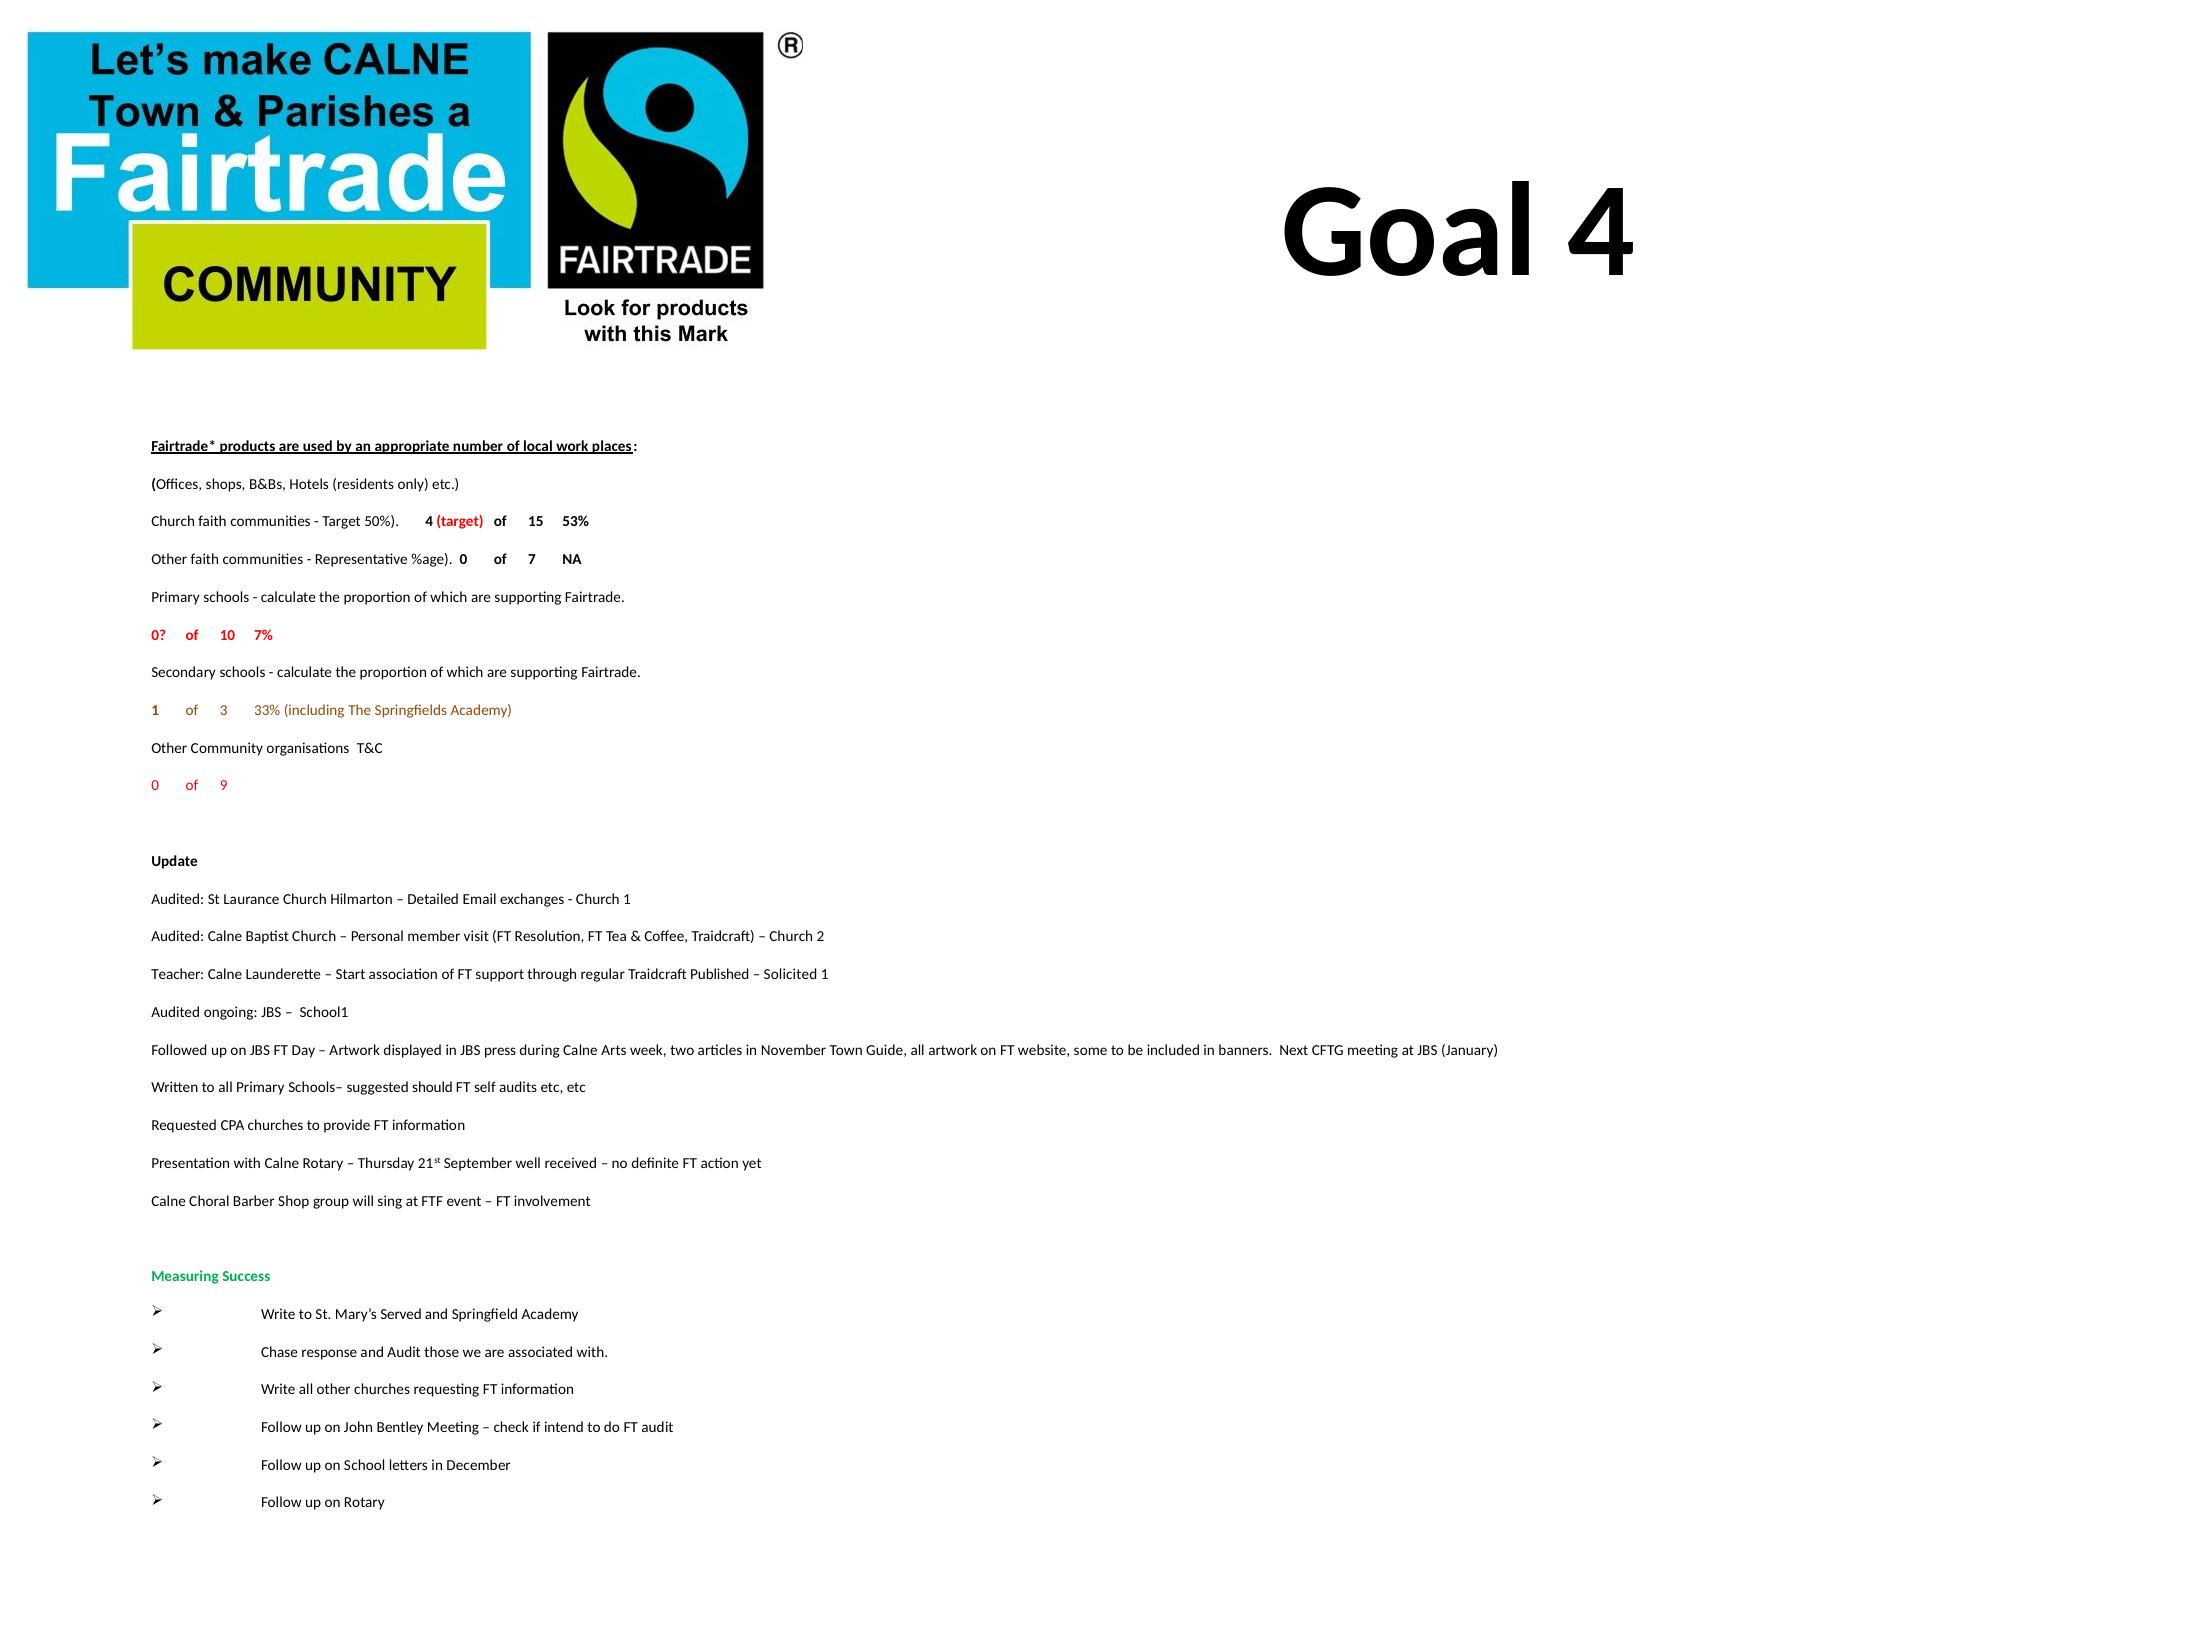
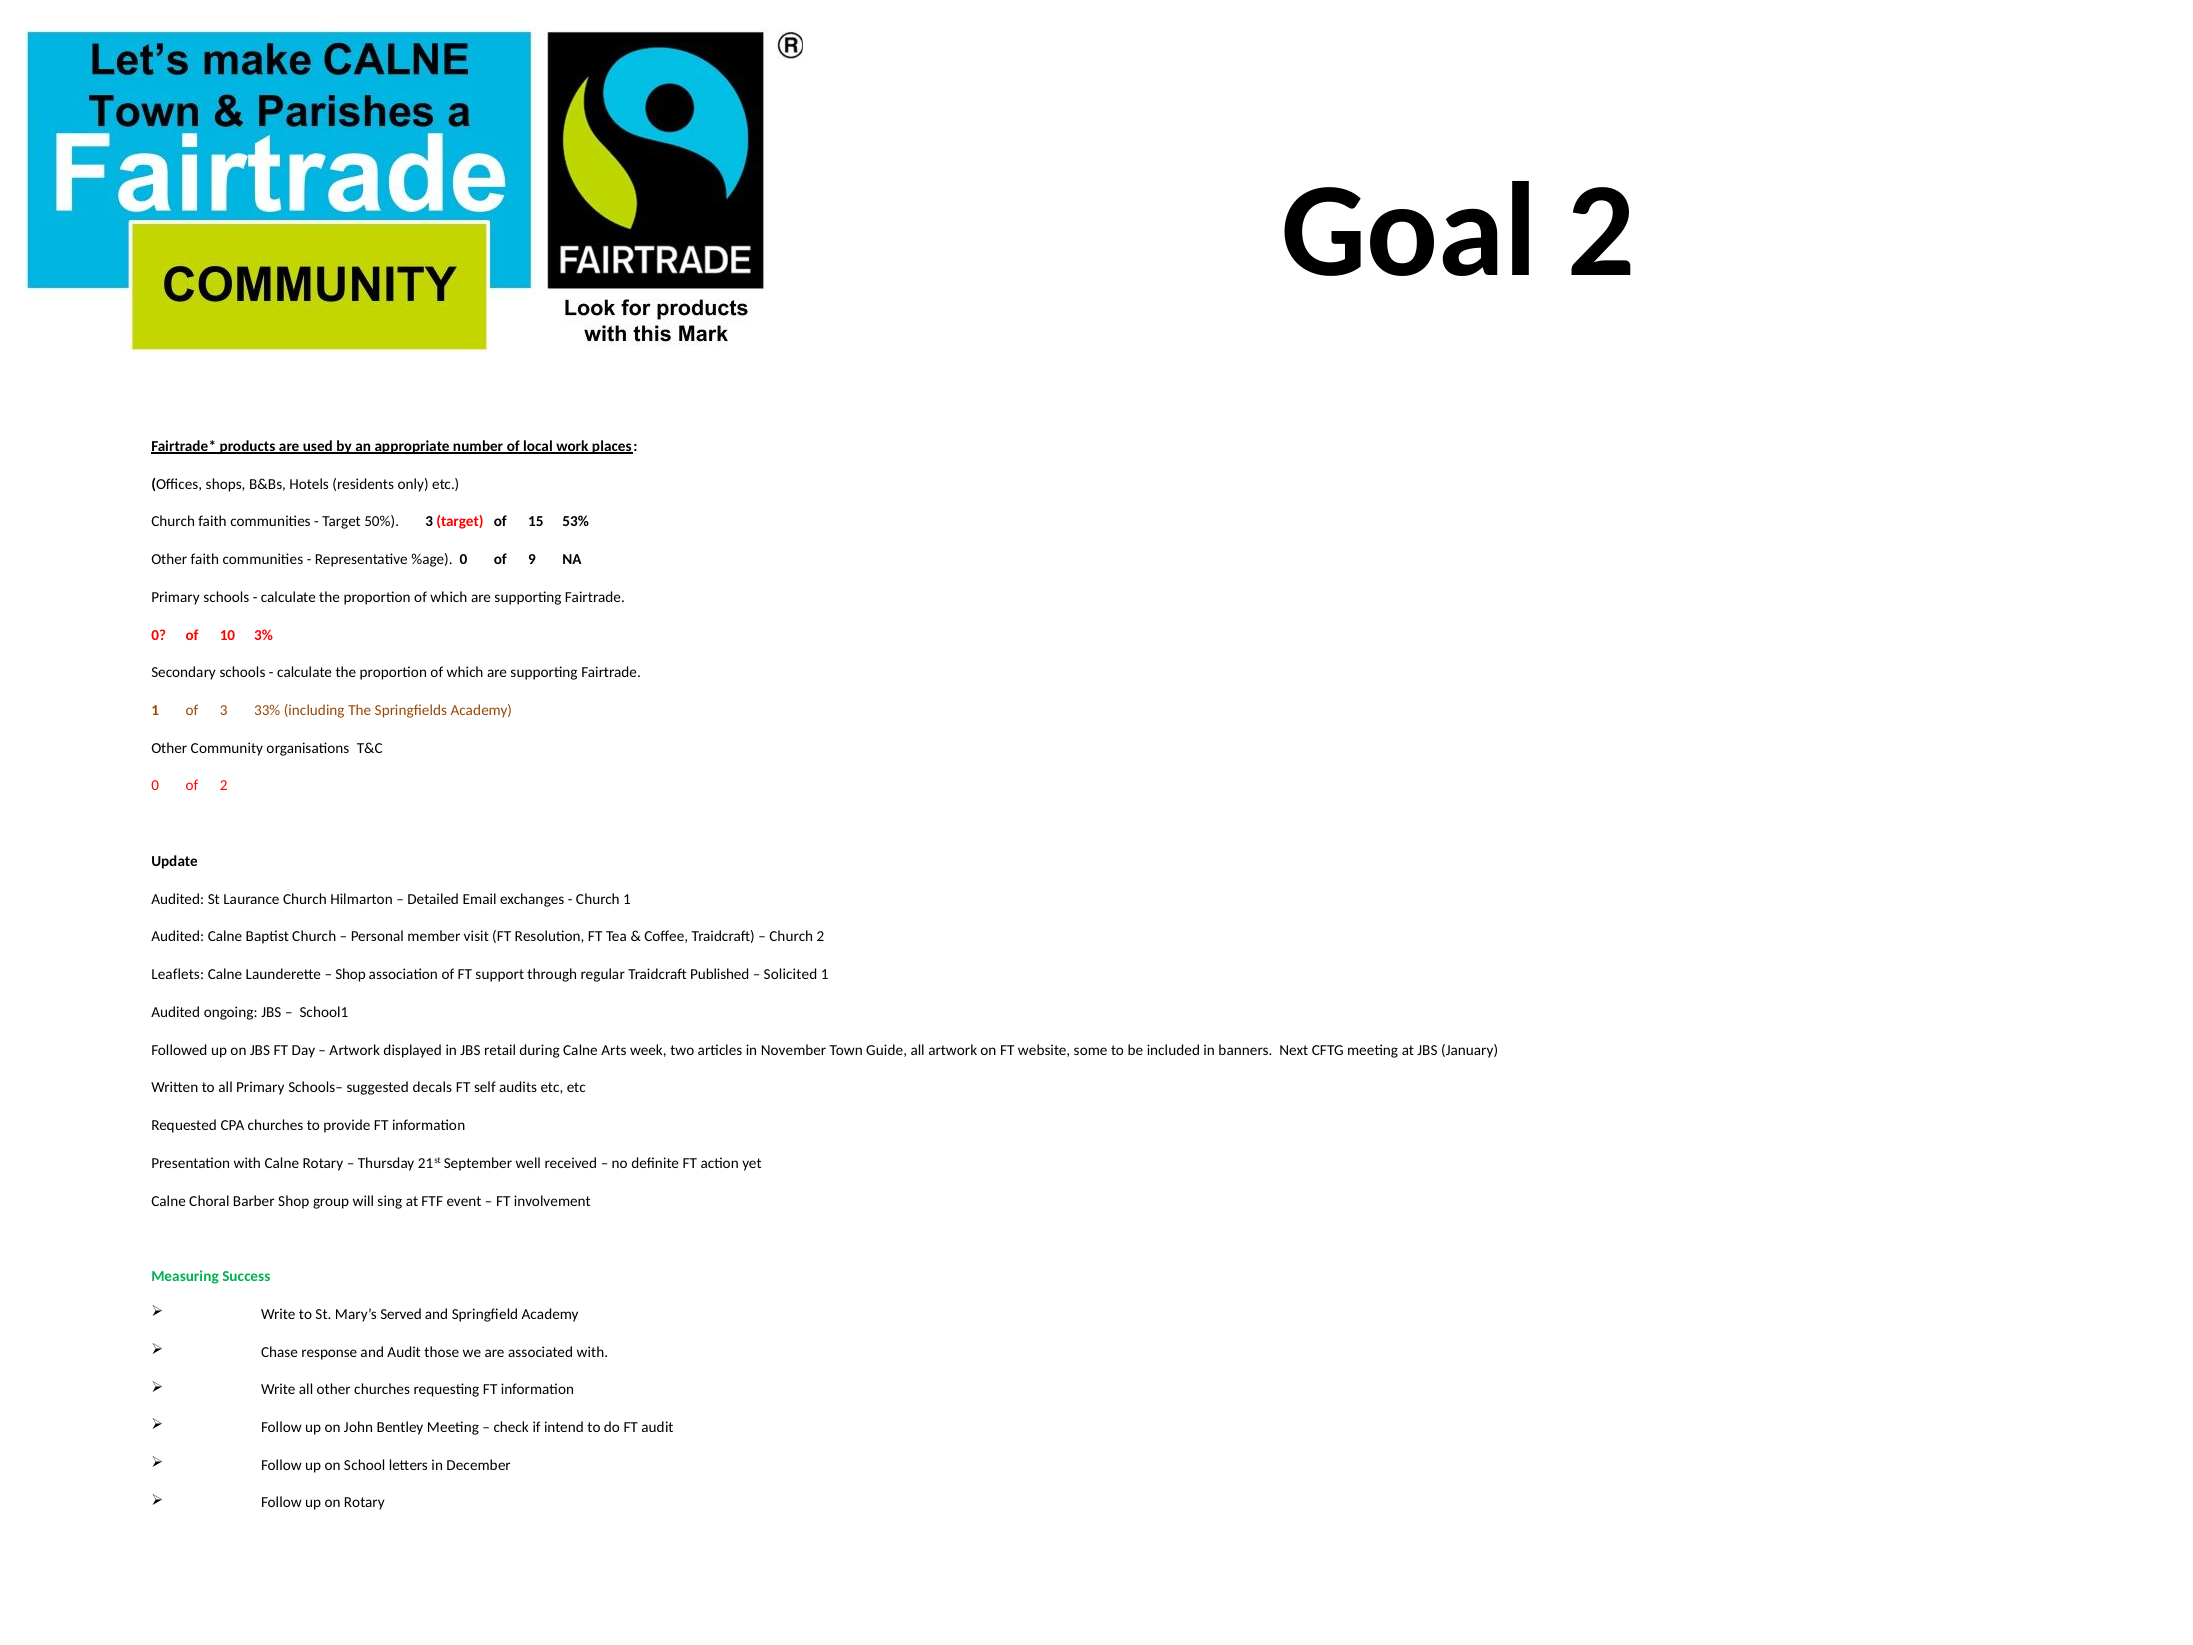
Goal 4: 4 -> 2
50% 4: 4 -> 3
7: 7 -> 9
7%: 7% -> 3%
of 9: 9 -> 2
Teacher: Teacher -> Leaflets
Start at (350, 974): Start -> Shop
press: press -> retail
should: should -> decals
